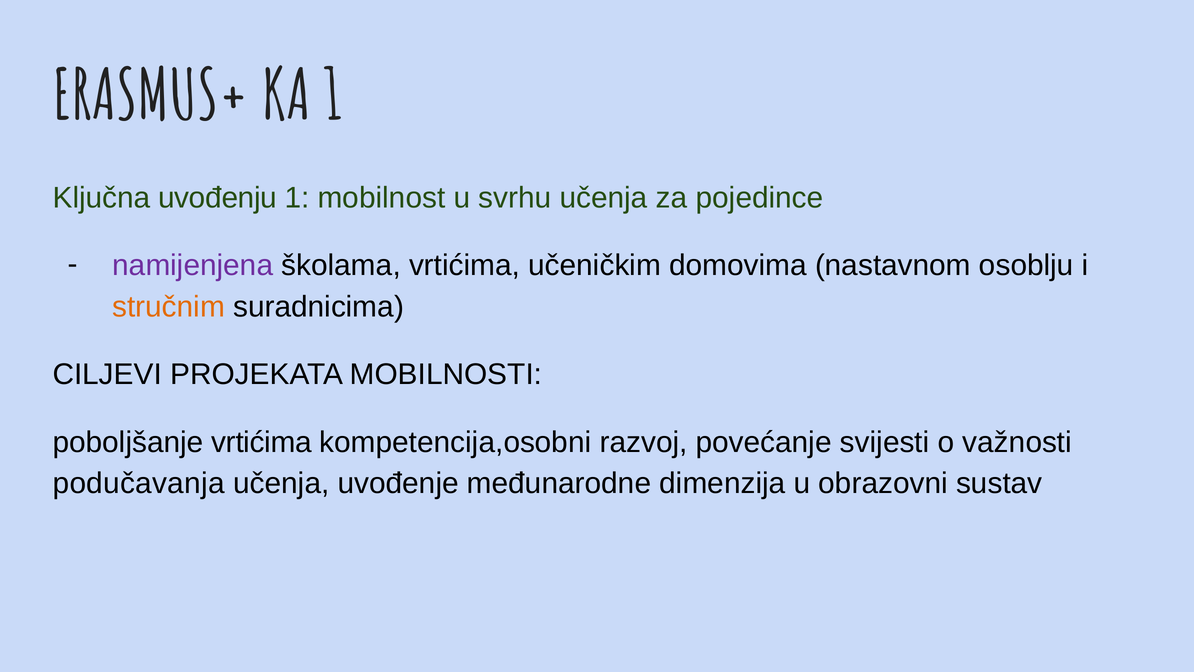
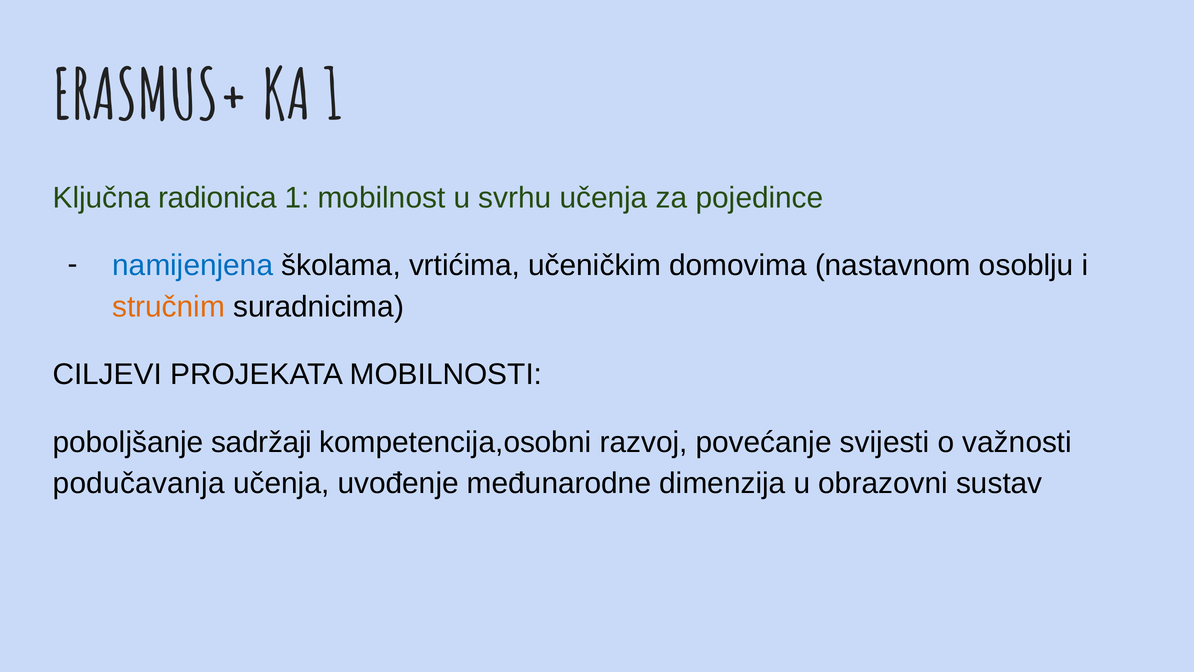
uvođenju: uvođenju -> radionica
namijenjena colour: purple -> blue
poboljšanje vrtićima: vrtićima -> sadržaji
